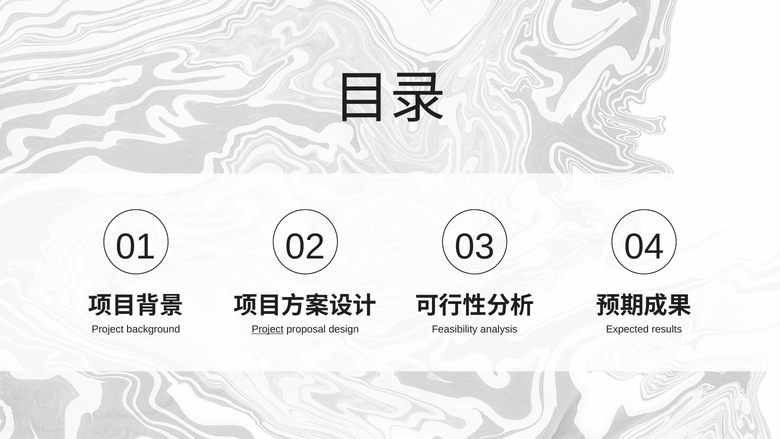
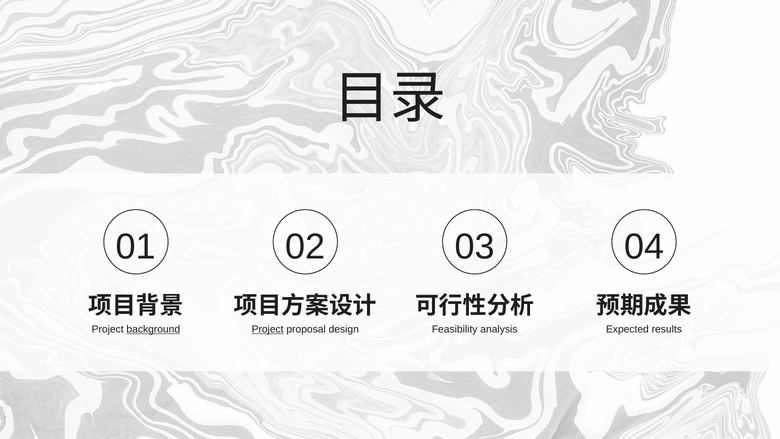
background underline: none -> present
